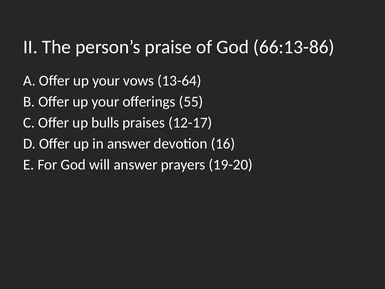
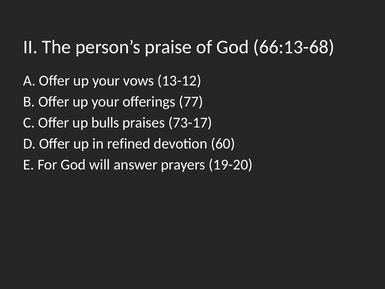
66:13-86: 66:13-86 -> 66:13-68
13-64: 13-64 -> 13-12
55: 55 -> 77
12-17: 12-17 -> 73-17
in answer: answer -> refined
16: 16 -> 60
